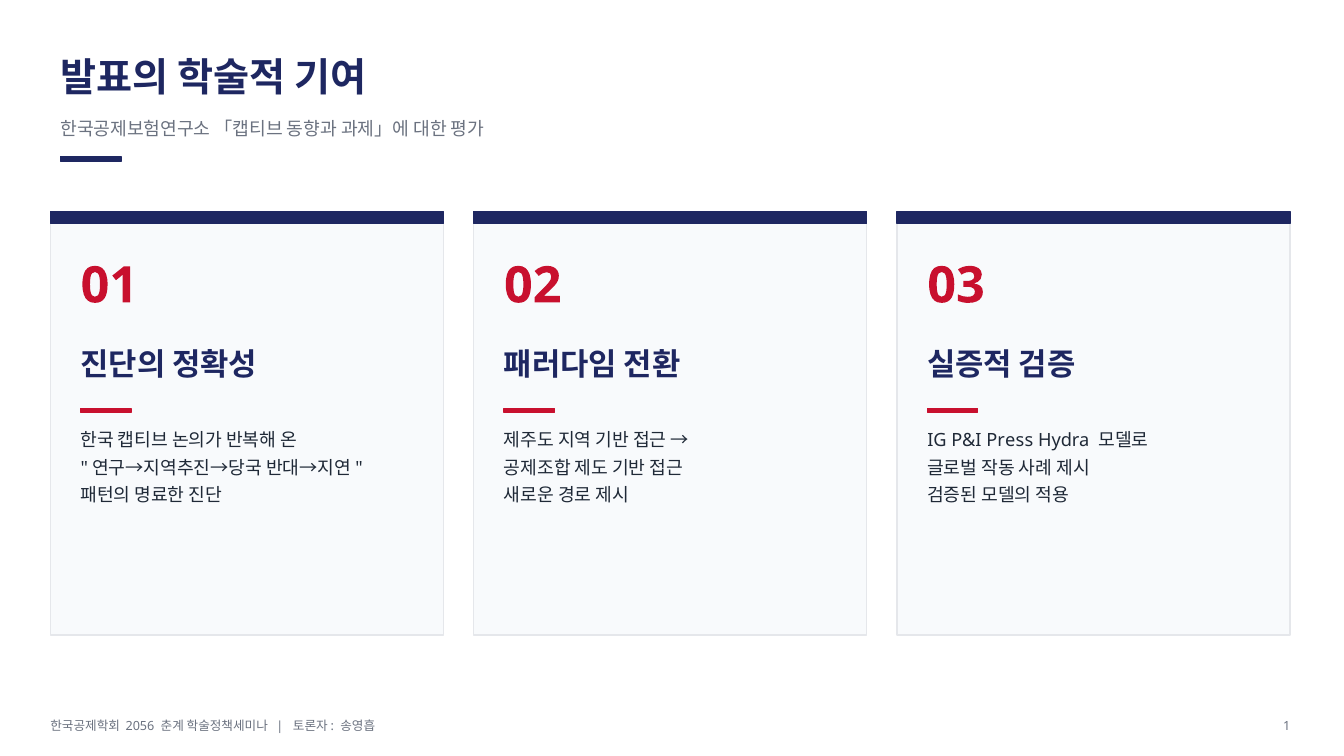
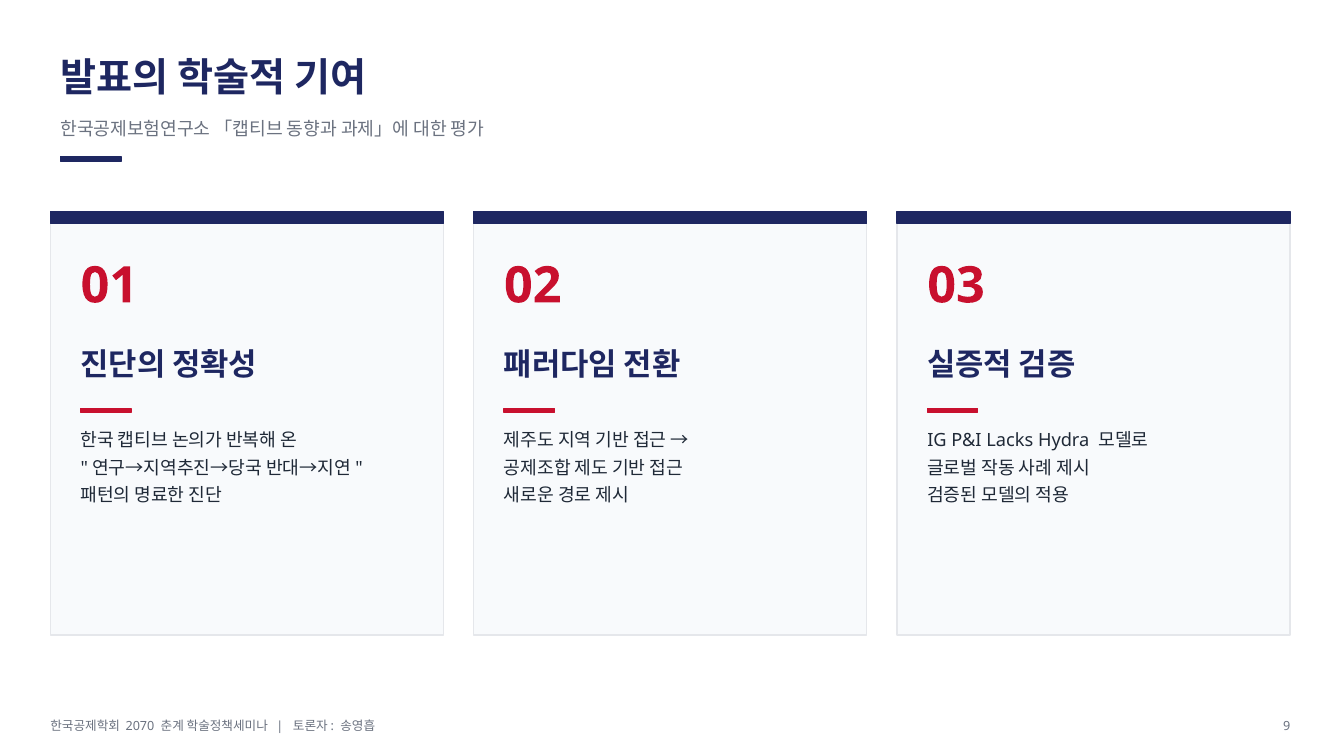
Press: Press -> Lacks
2056: 2056 -> 2070
1: 1 -> 9
